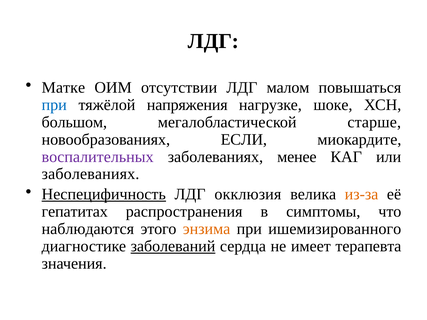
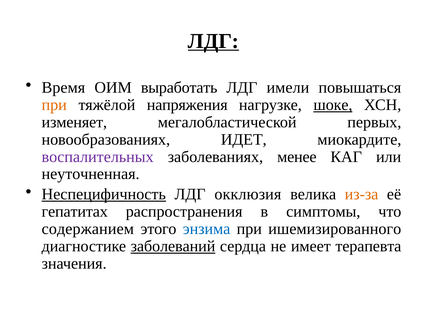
ЛДГ at (213, 41) underline: none -> present
Матке: Матке -> Время
отсутствии: отсутствии -> выработать
малом: малом -> имели
при at (54, 105) colour: blue -> orange
шоке underline: none -> present
большом: большом -> изменяет
старше: старше -> первых
ЕСЛИ: ЕСЛИ -> ИДЕТ
заболеваниях at (91, 174): заболеваниях -> неуточненная
наблюдаются: наблюдаются -> содержанием
энзима colour: orange -> blue
